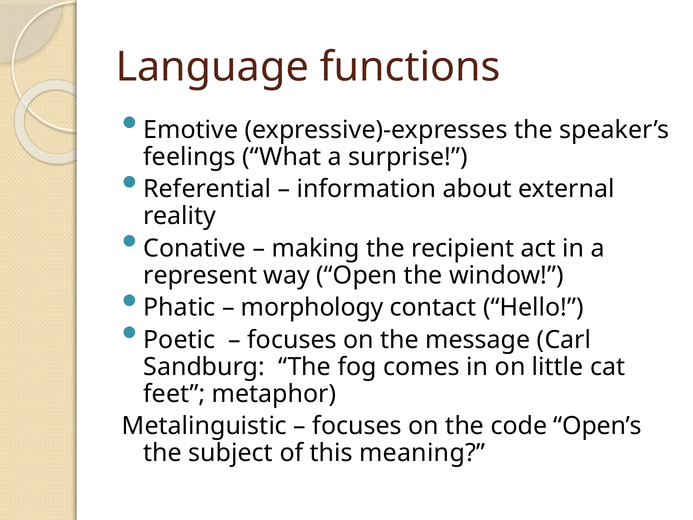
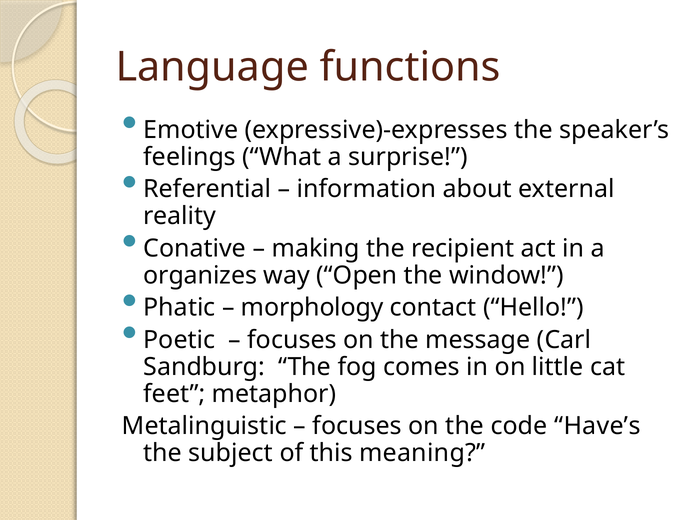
represent: represent -> organizes
Open’s: Open’s -> Have’s
